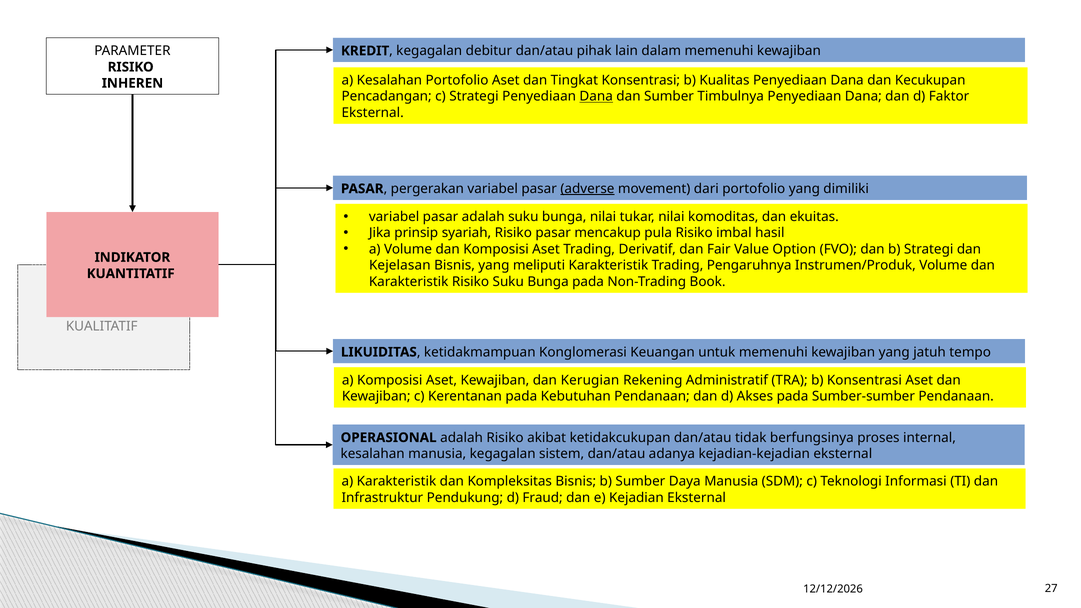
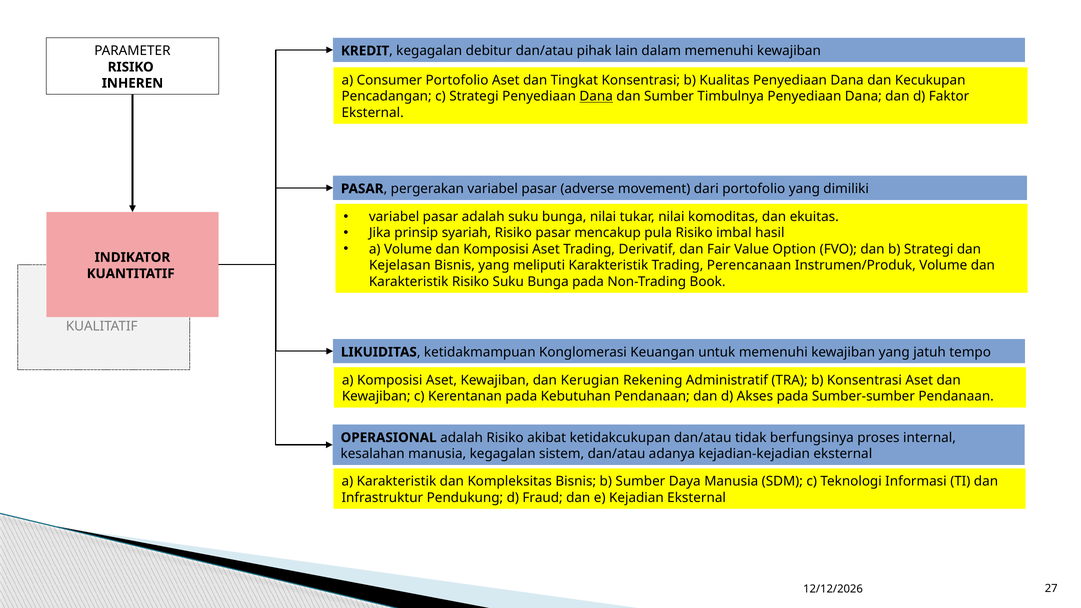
a Kesalahan: Kesalahan -> Consumer
adverse underline: present -> none
Pengaruhnya: Pengaruhnya -> Perencanaan
